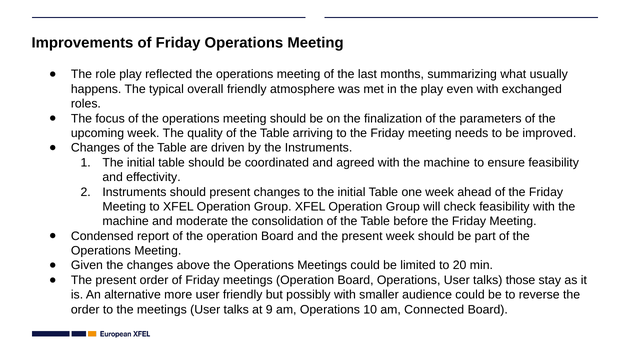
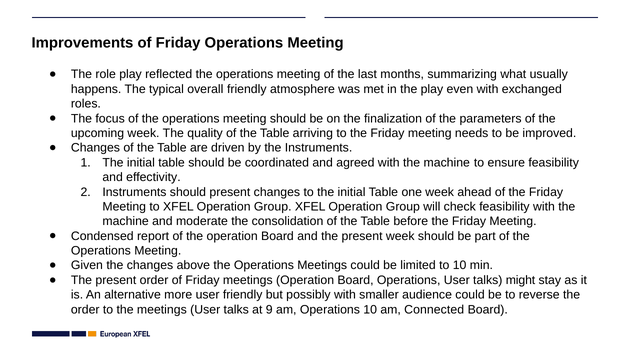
to 20: 20 -> 10
those: those -> might
